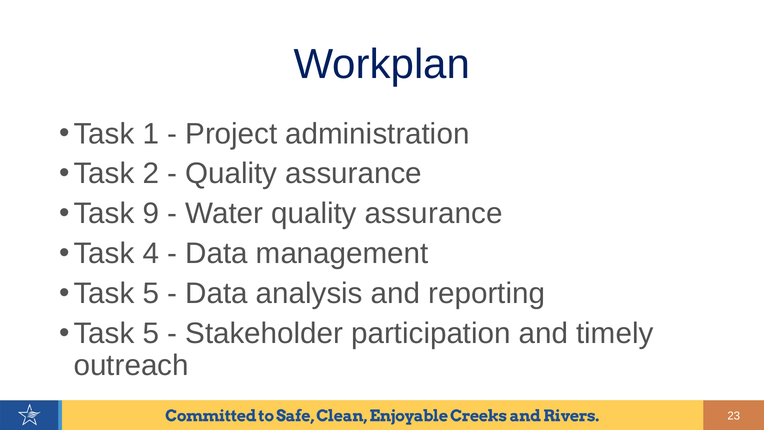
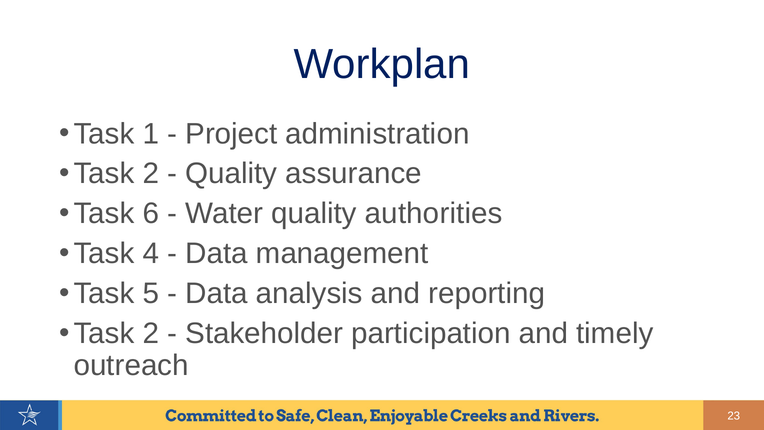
9: 9 -> 6
Water quality assurance: assurance -> authorities
5 at (151, 333): 5 -> 2
